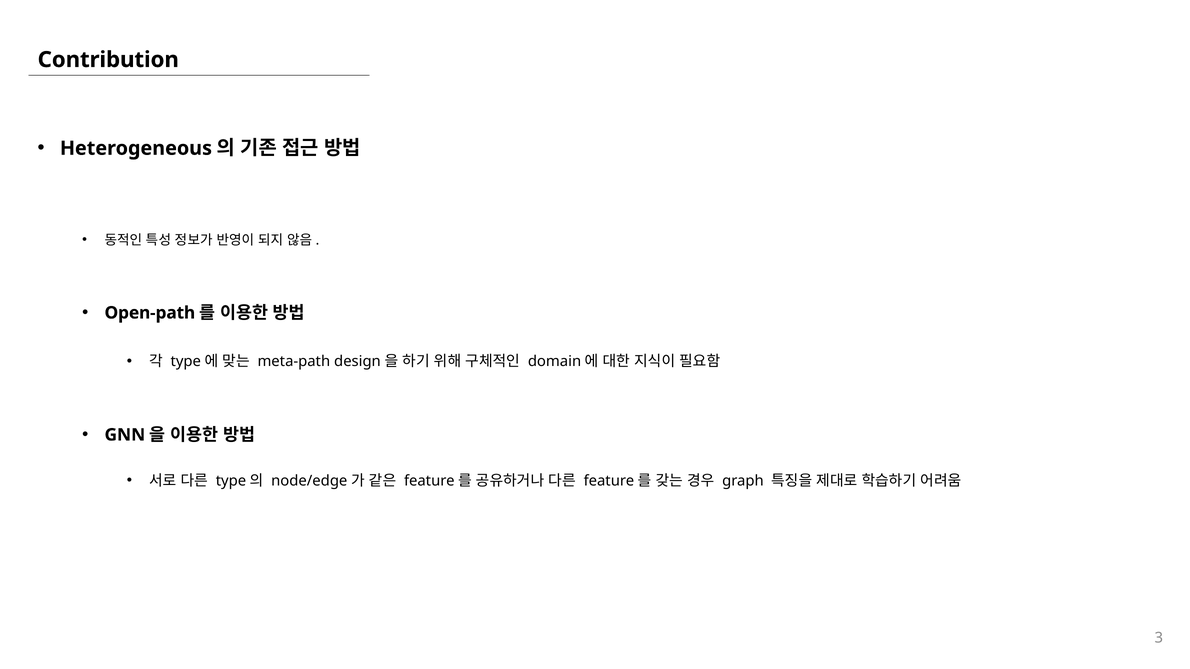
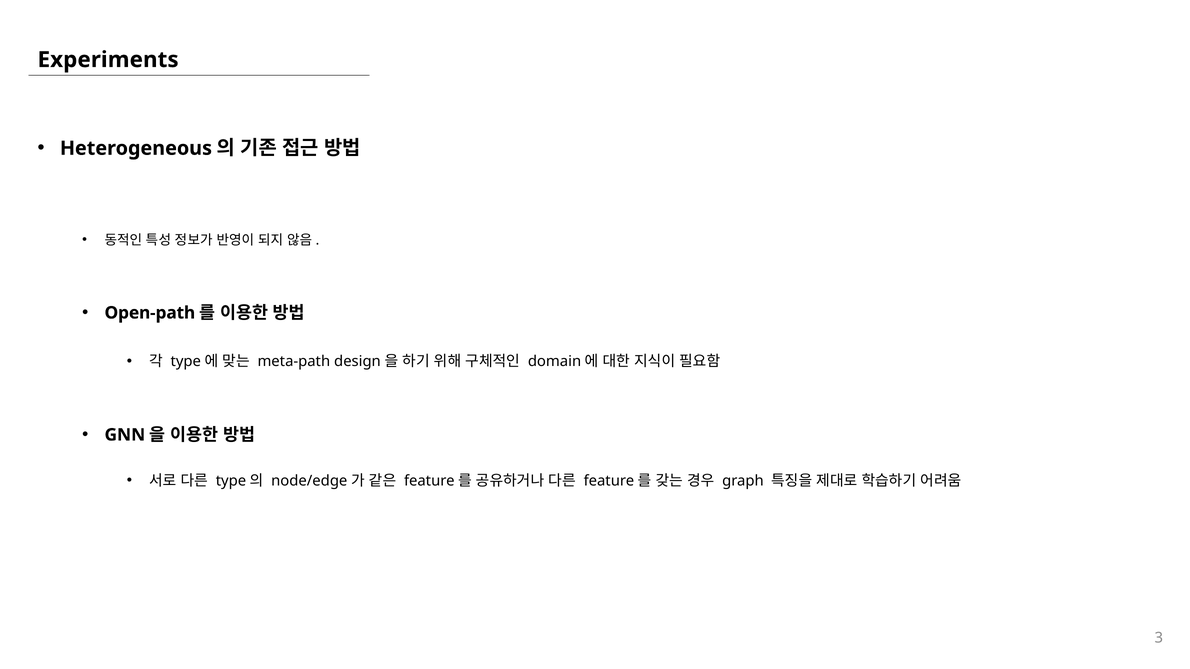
Contribution: Contribution -> Experiments
